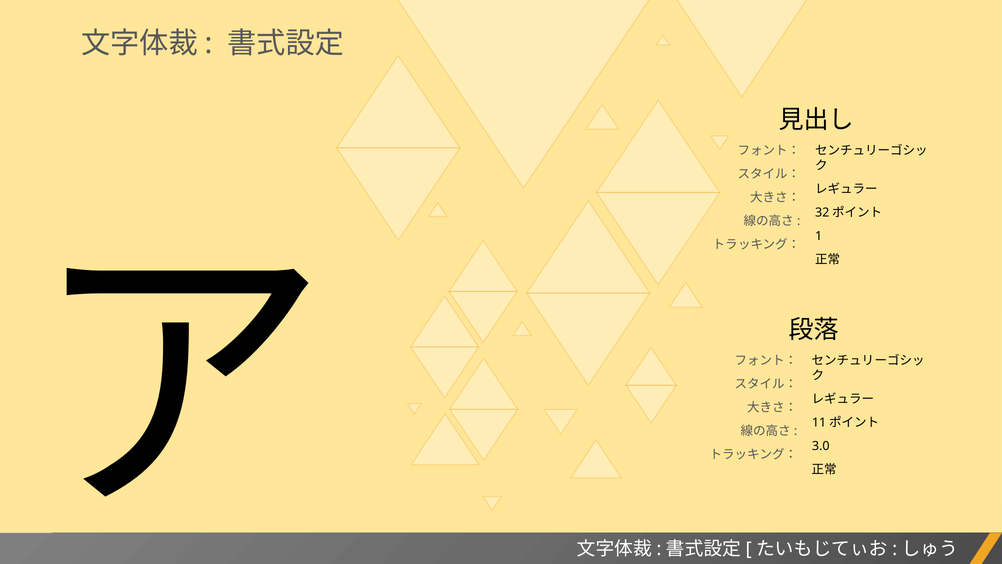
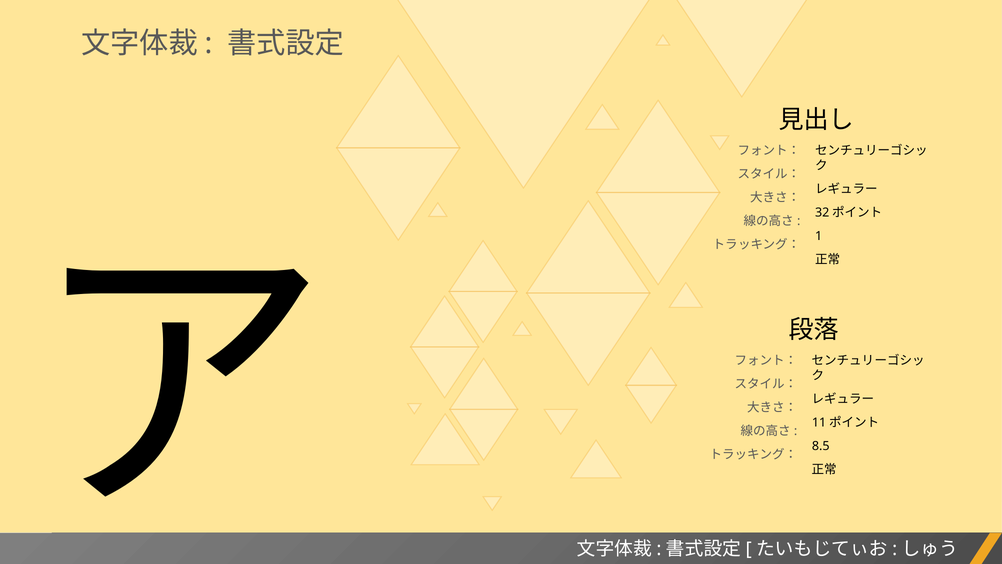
3.0: 3.0 -> 8.5
